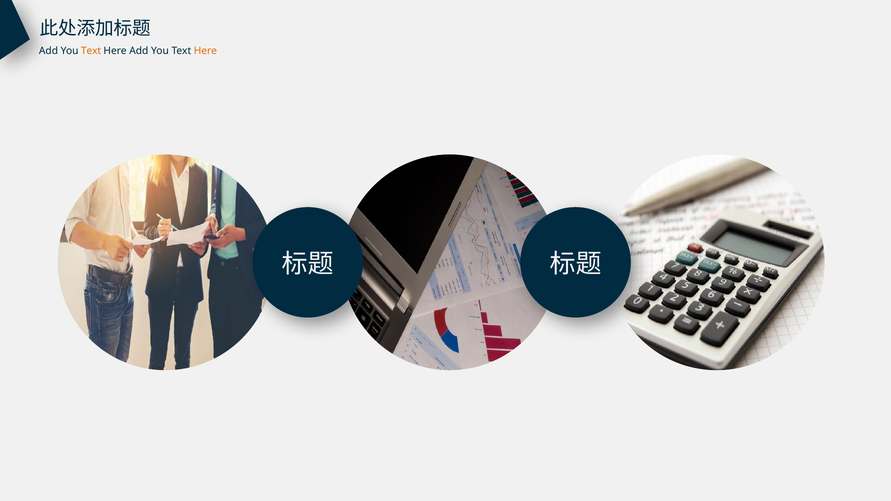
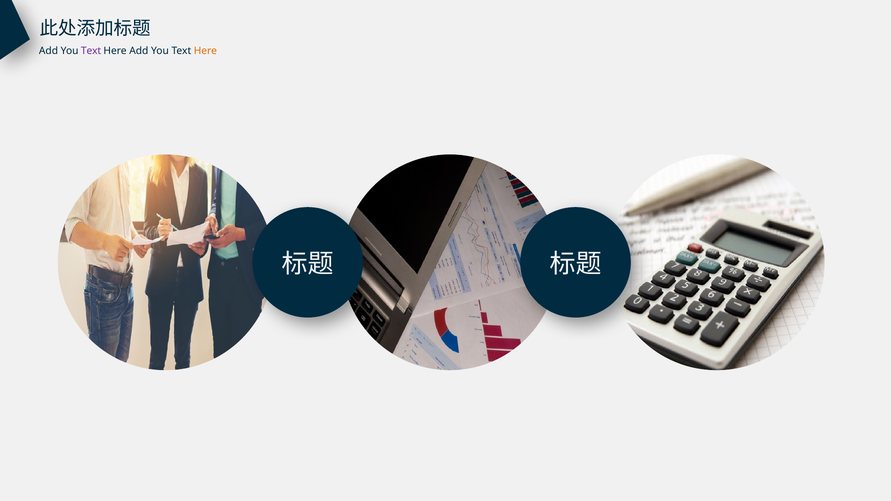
Text at (91, 51) colour: orange -> purple
